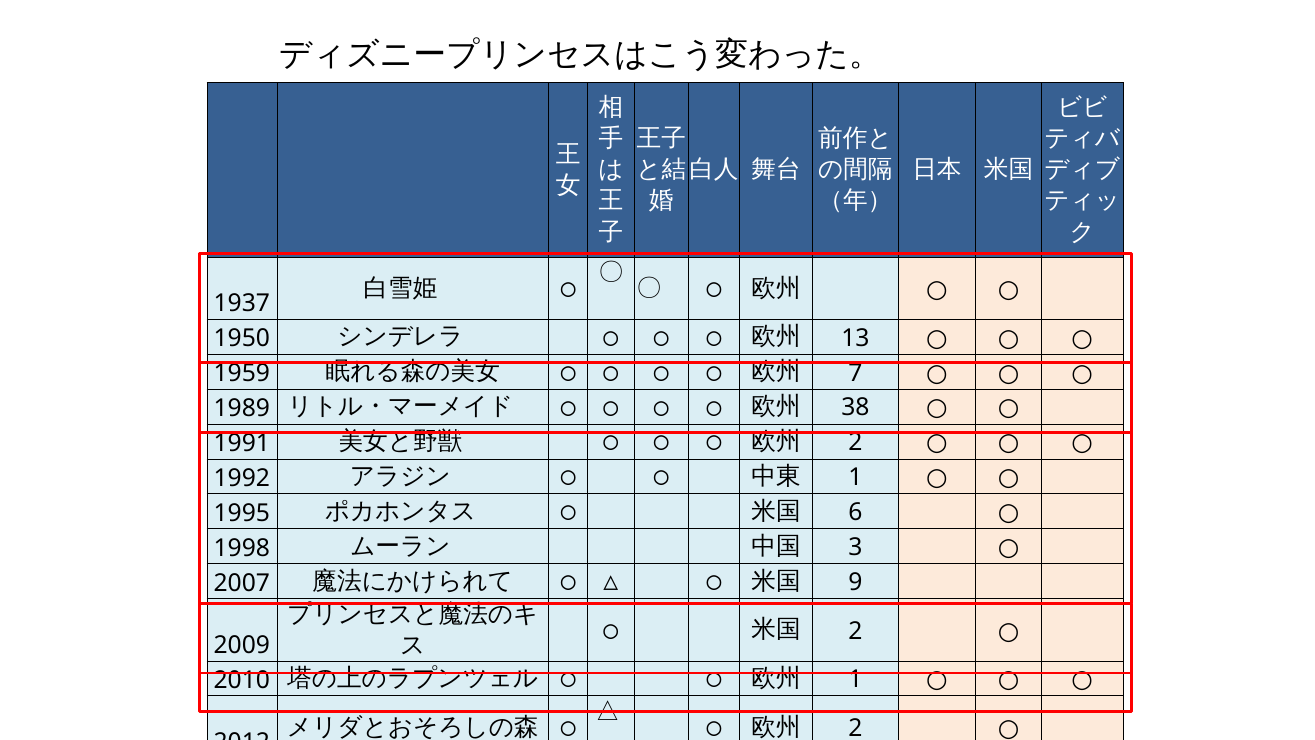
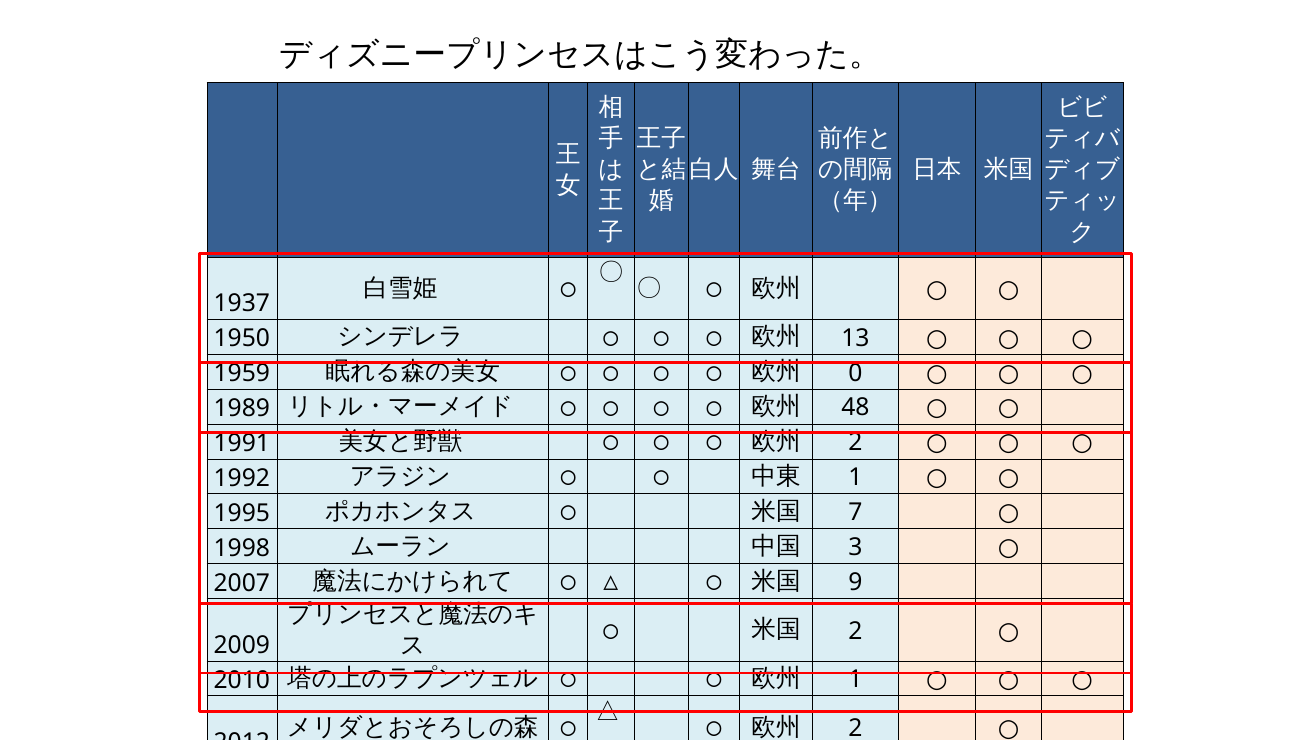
7: 7 -> 0
38: 38 -> 48
6: 6 -> 7
